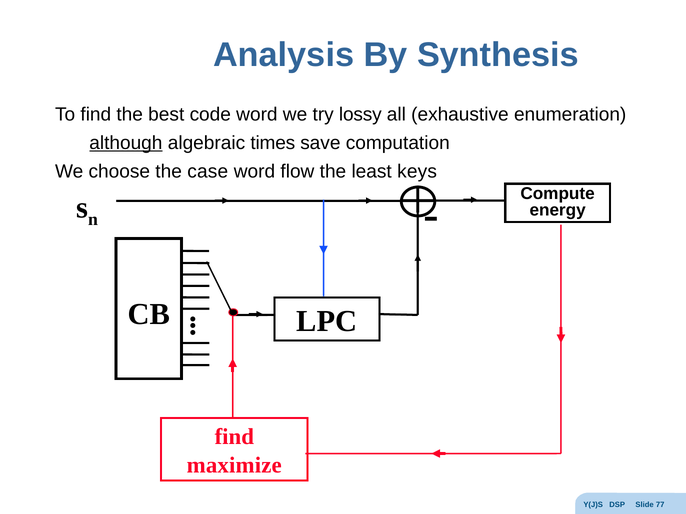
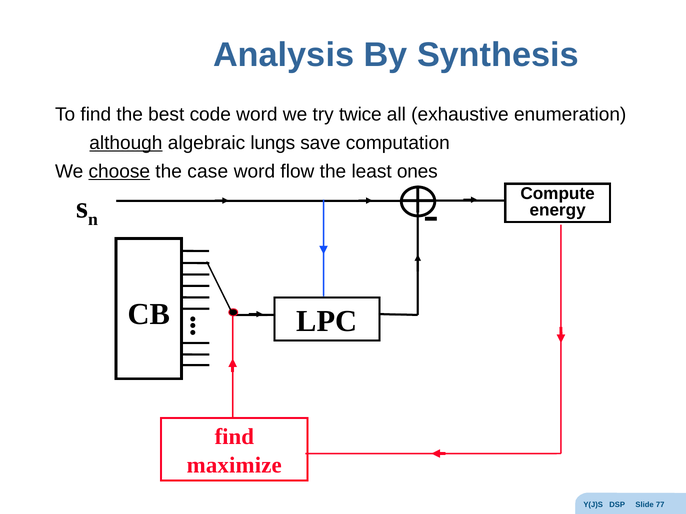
lossy: lossy -> twice
times: times -> lungs
choose underline: none -> present
keys: keys -> ones
